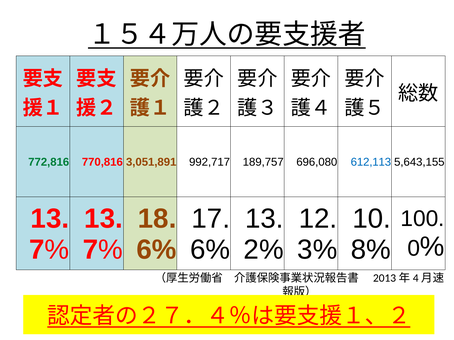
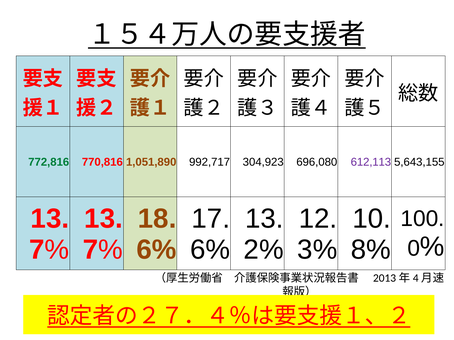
3,051,891: 3,051,891 -> 1,051,890
189,757: 189,757 -> 304,923
612,113 colour: blue -> purple
